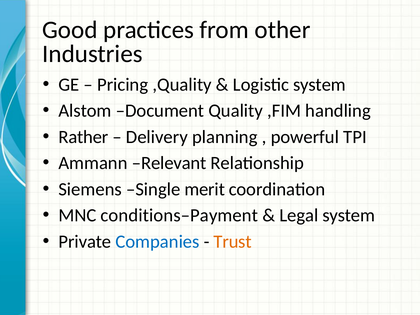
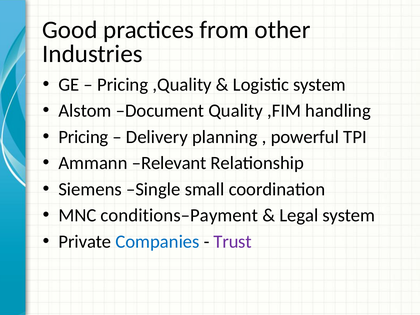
Rather at (83, 137): Rather -> Pricing
merit: merit -> small
Trust colour: orange -> purple
